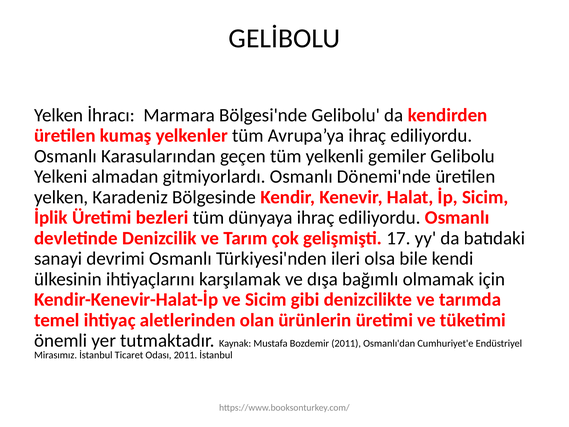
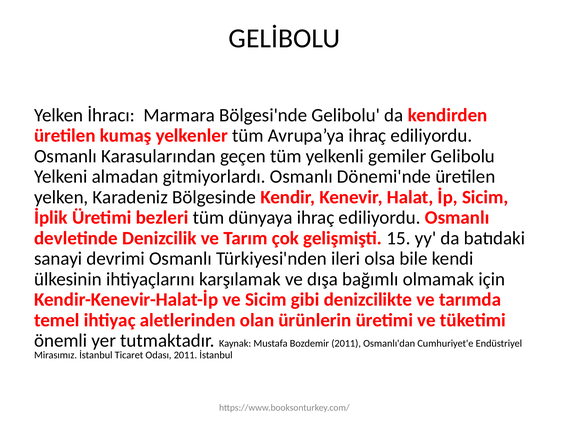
17: 17 -> 15
